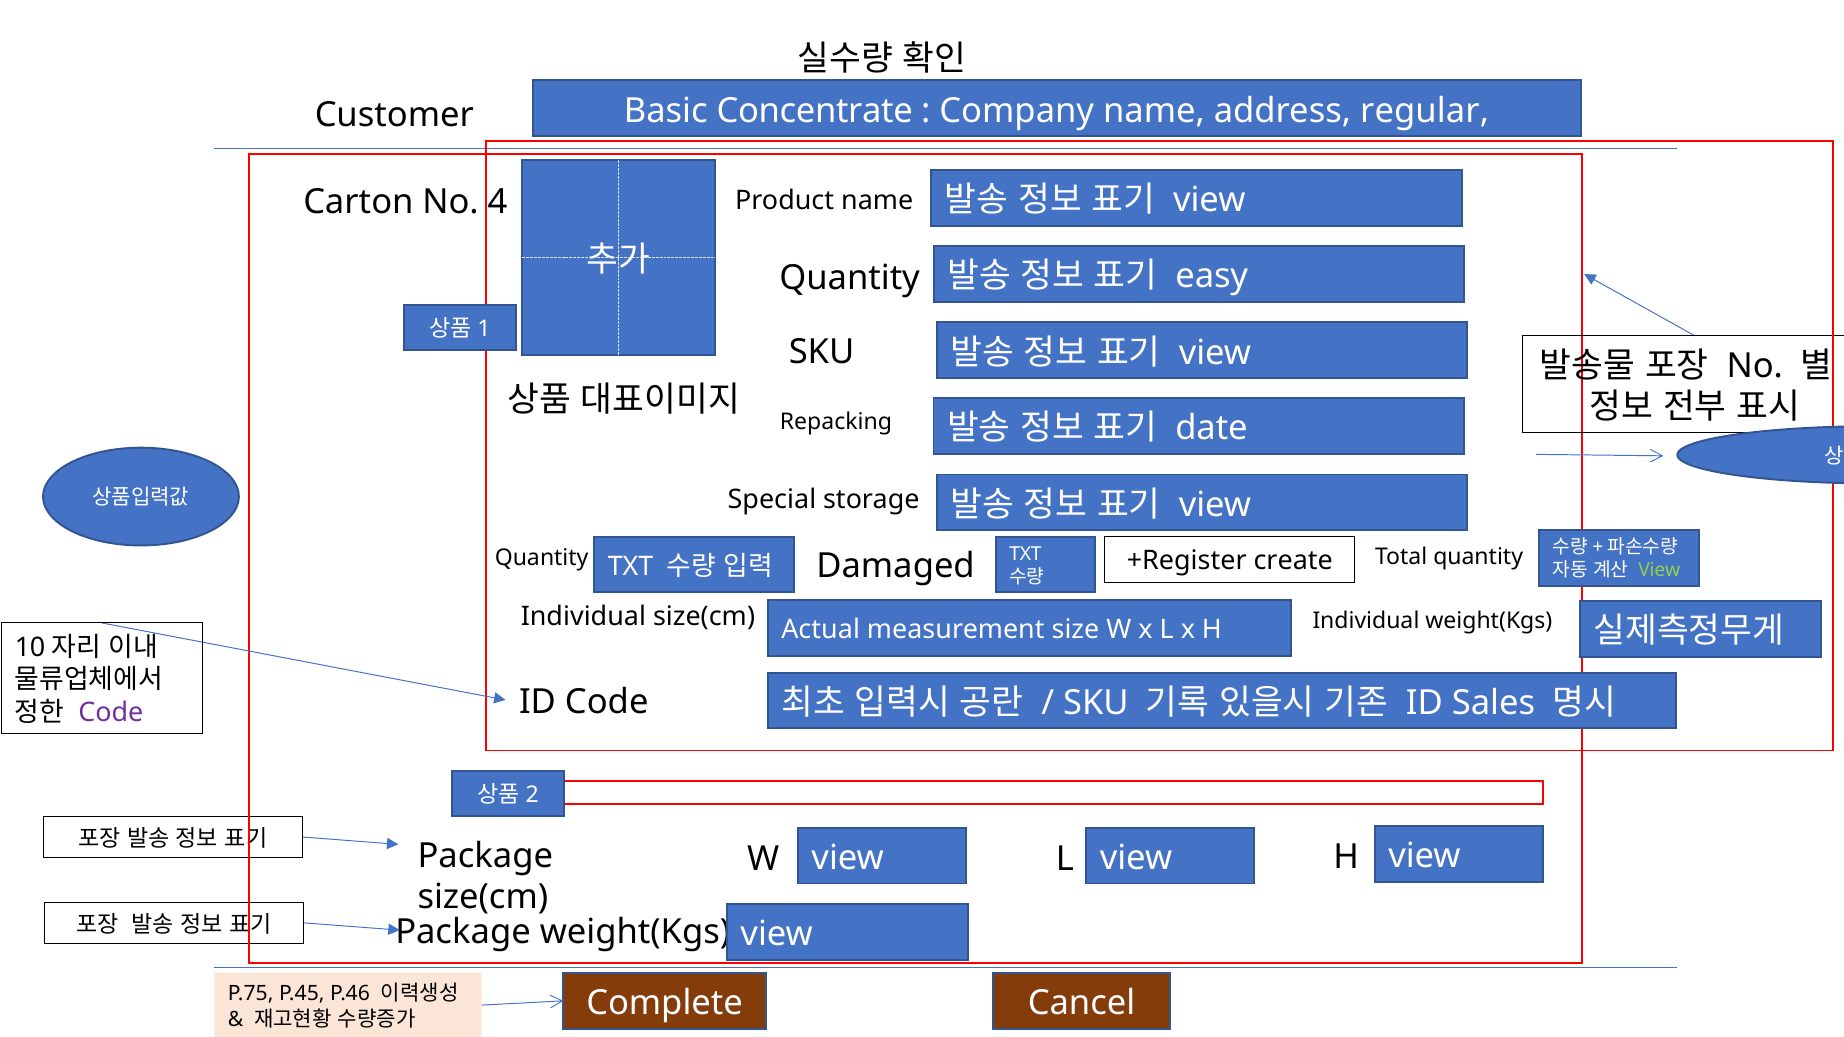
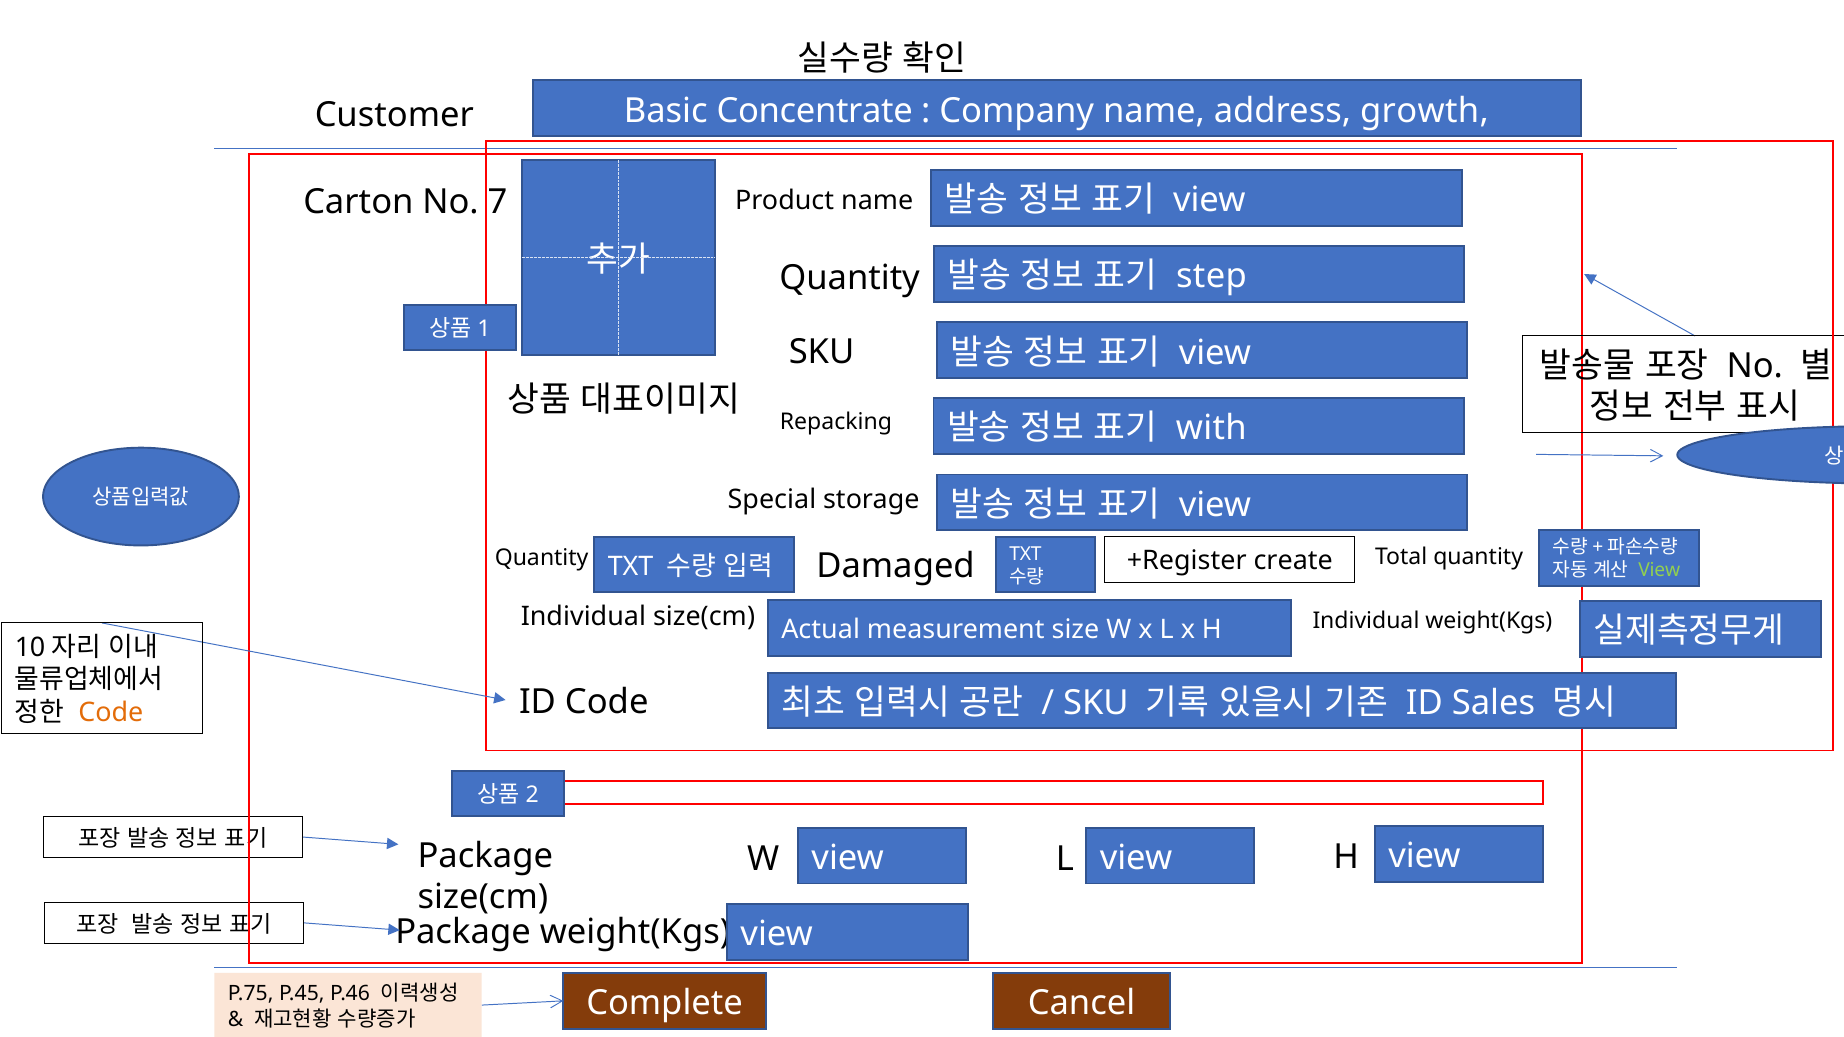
regular: regular -> growth
4: 4 -> 7
easy: easy -> step
date: date -> with
Code at (111, 713) colour: purple -> orange
